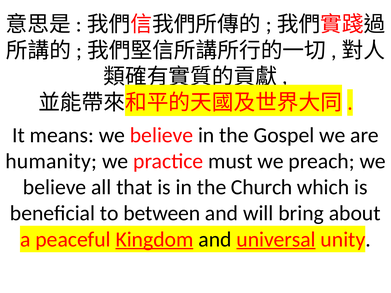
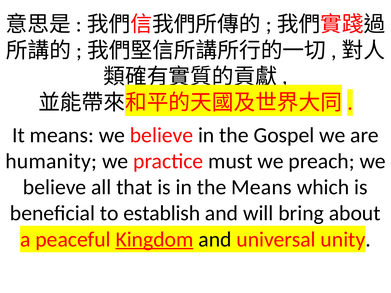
the Church: Church -> Means
between: between -> establish
universal underline: present -> none
